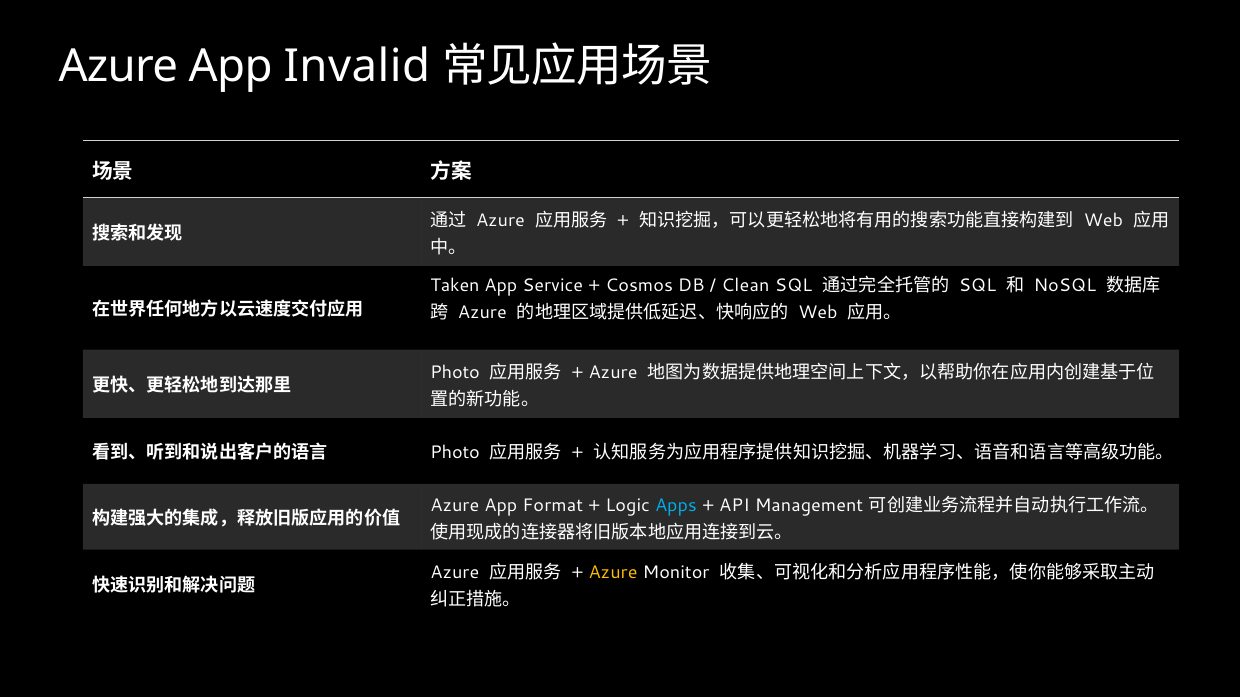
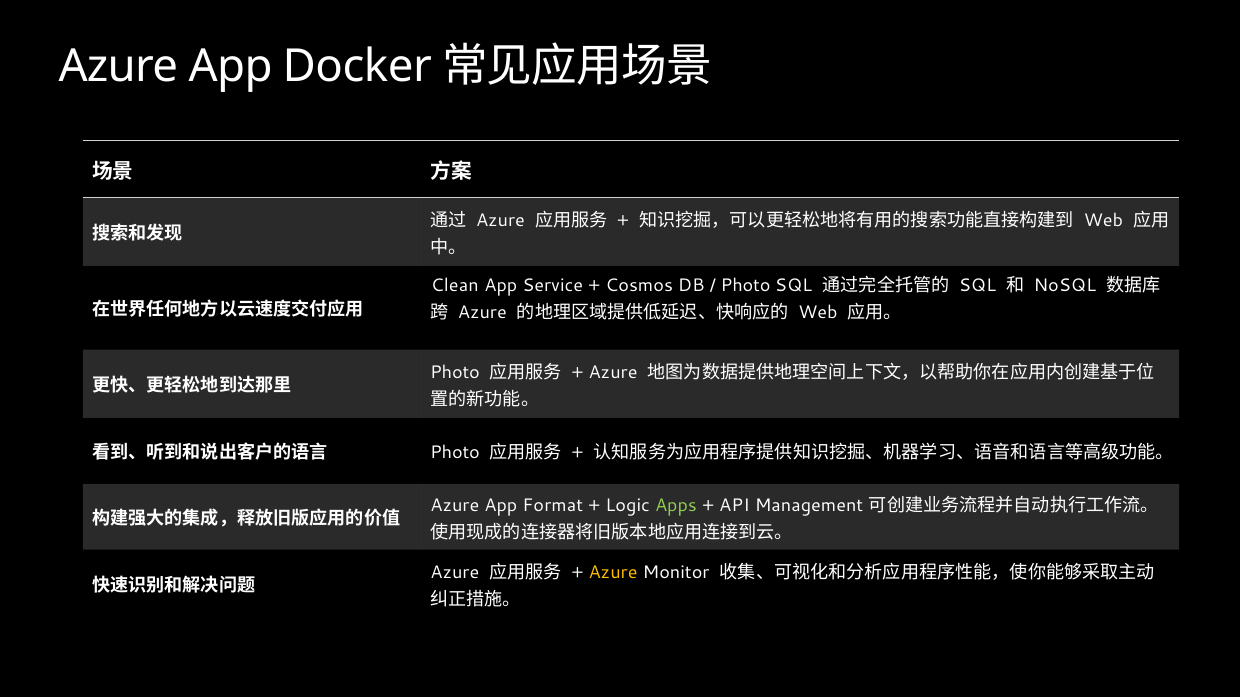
Invalid: Invalid -> Docker
Taken: Taken -> Clean
Clean at (745, 286): Clean -> Photo
Apps colour: light blue -> light green
